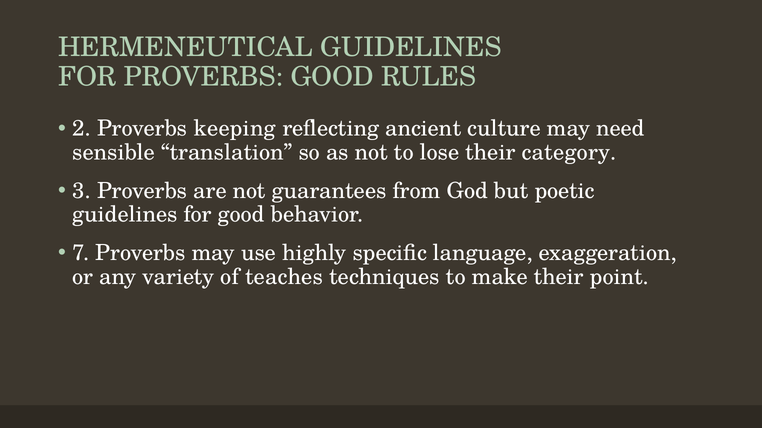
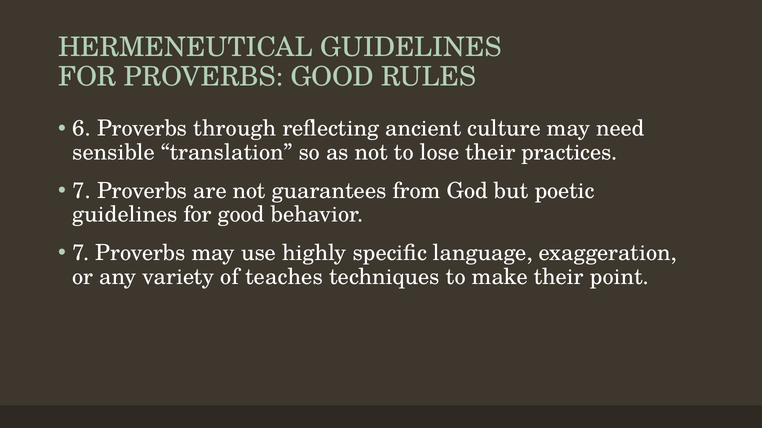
2: 2 -> 6
keeping: keeping -> through
category: category -> practices
3 at (82, 191): 3 -> 7
